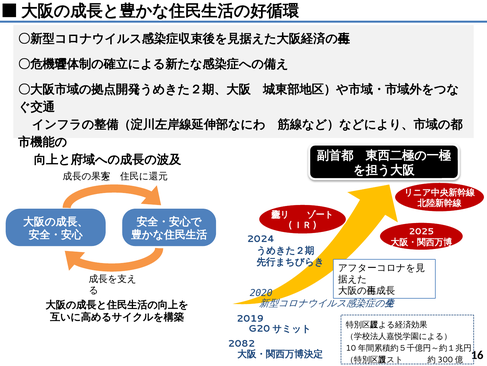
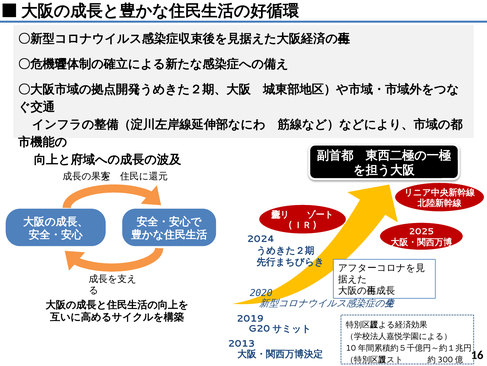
2082: 2082 -> 2013
